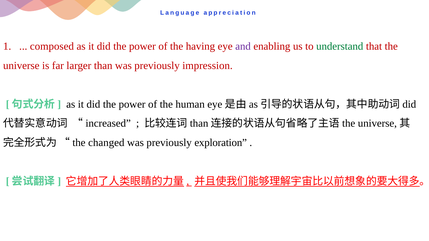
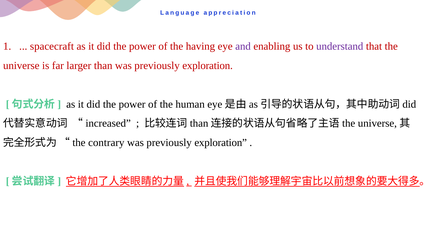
composed: composed -> spacecraft
understand colour: green -> purple
than was previously impression: impression -> exploration
changed: changed -> contrary
